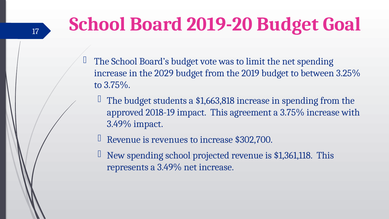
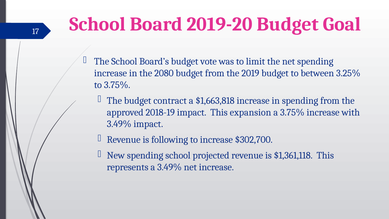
2029: 2029 -> 2080
students: students -> contract
agreement: agreement -> expansion
revenues: revenues -> following
